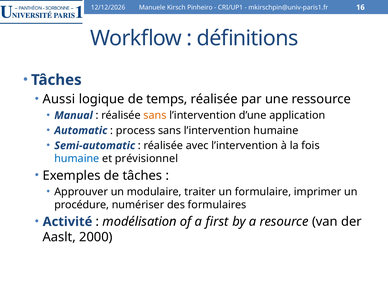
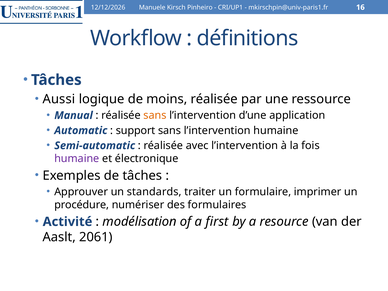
temps: temps -> moins
process: process -> support
humaine at (77, 159) colour: blue -> purple
prévisionnel: prévisionnel -> électronique
modulaire: modulaire -> standards
2000: 2000 -> 2061
